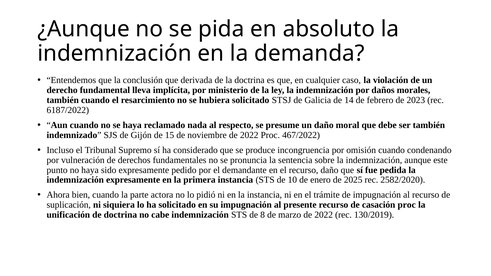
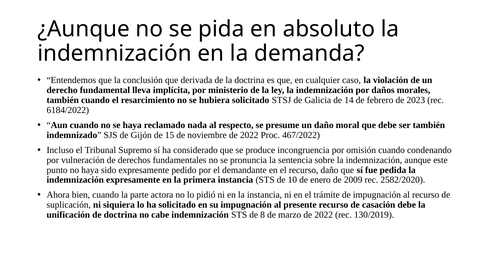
6187/2022: 6187/2022 -> 6184/2022
2025: 2025 -> 2009
casación proc: proc -> debe
